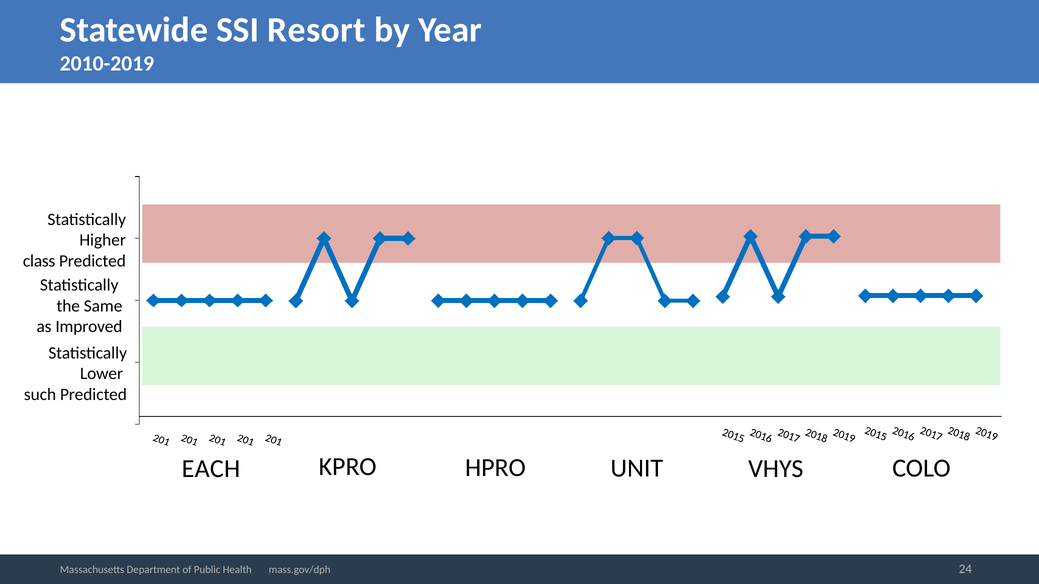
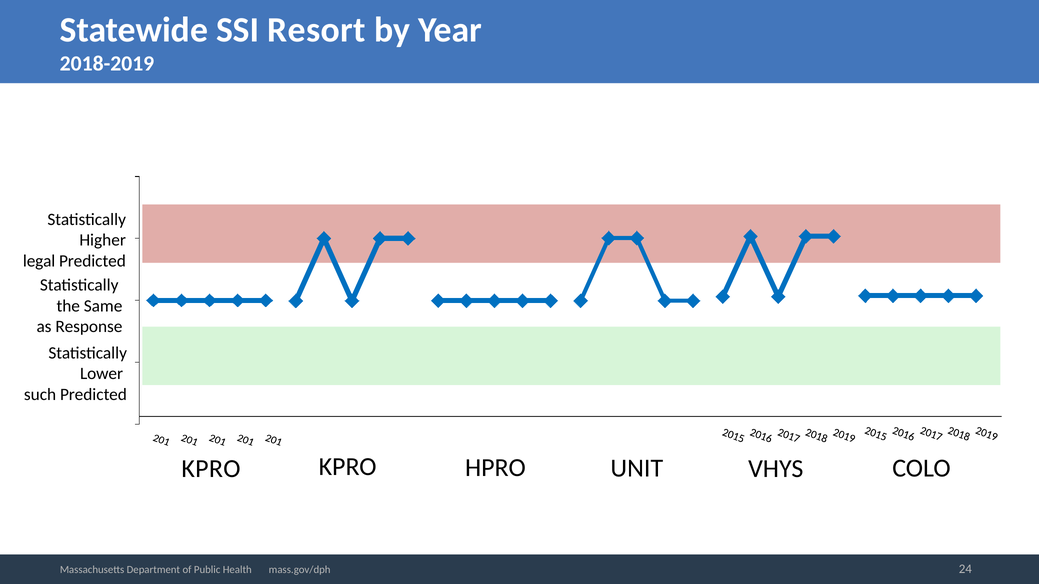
2010-2019: 2010-2019 -> 2018-2019
class: class -> legal
Improved: Improved -> Response
EACH at (211, 469): EACH -> KPRO
